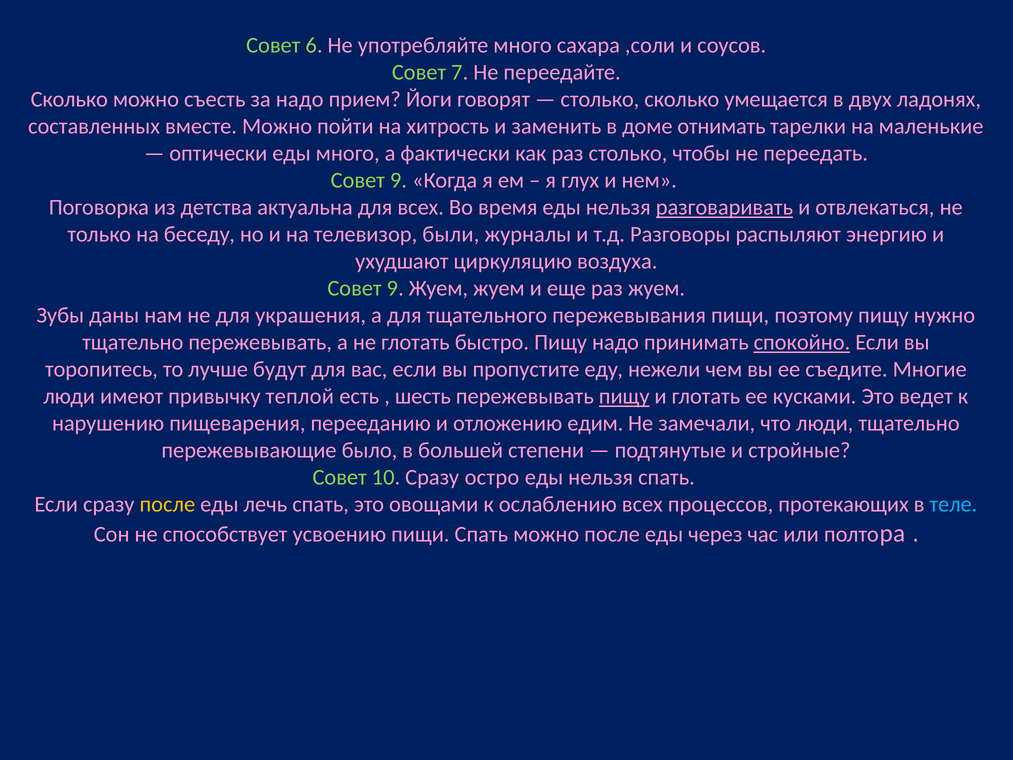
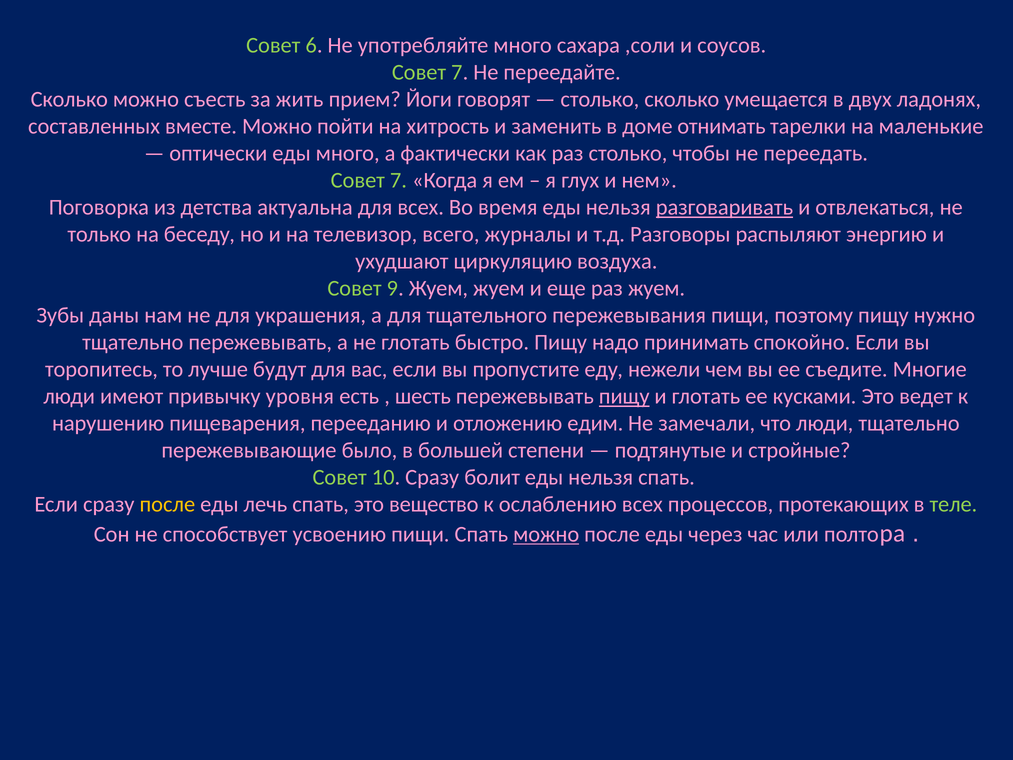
за надо: надо -> жить
9 at (398, 180): 9 -> 7
были: были -> всего
спокойно underline: present -> none
теплой: теплой -> уровня
остро: остро -> болит
овощами: овощами -> вещество
теле colour: light blue -> light green
можно at (546, 534) underline: none -> present
